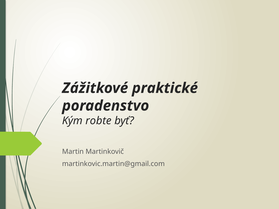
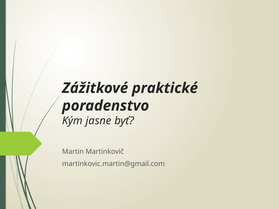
robte: robte -> jasne
